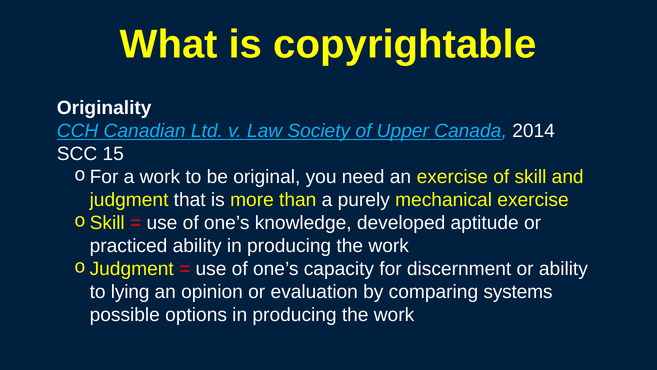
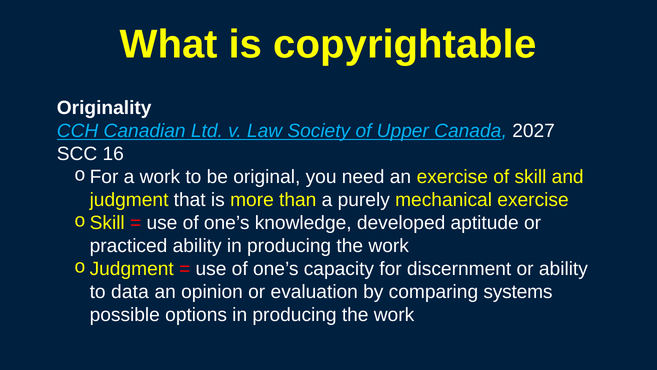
2014: 2014 -> 2027
15: 15 -> 16
lying: lying -> data
